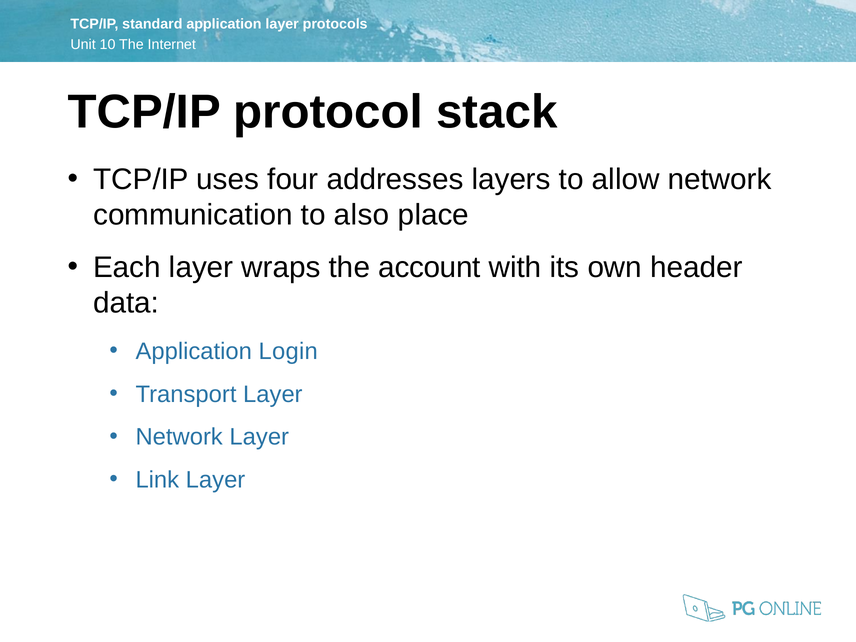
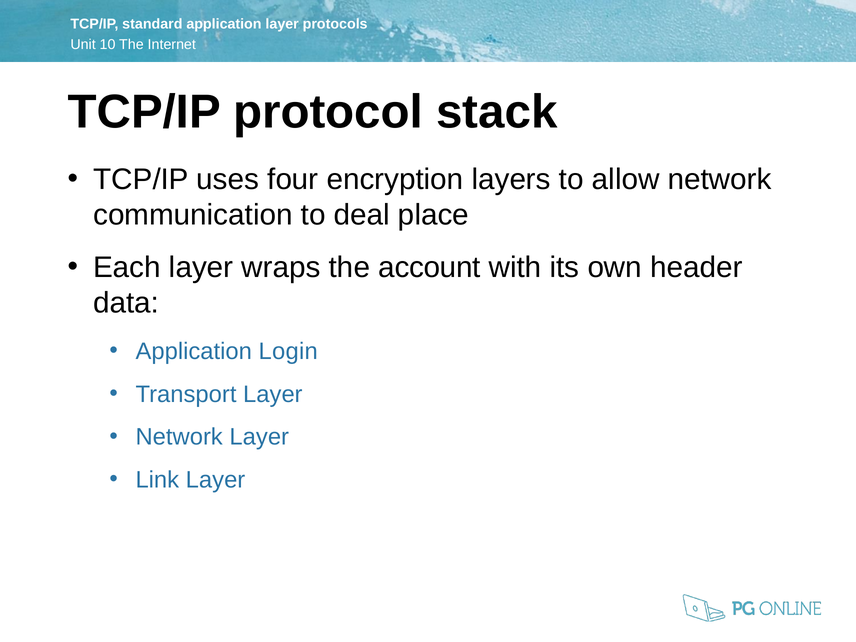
addresses: addresses -> encryption
also: also -> deal
